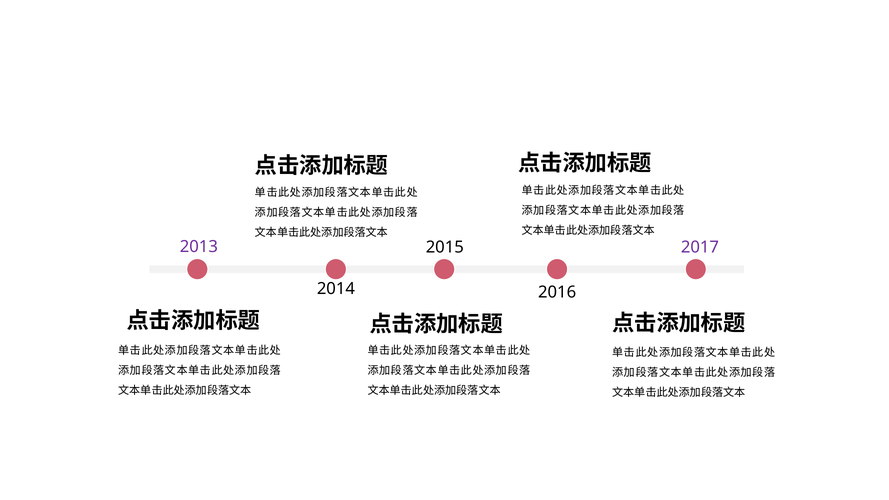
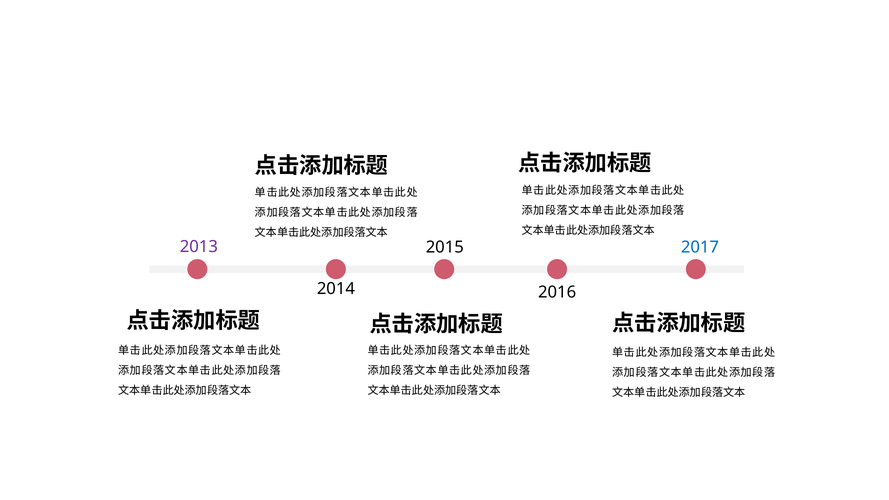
2017 colour: purple -> blue
